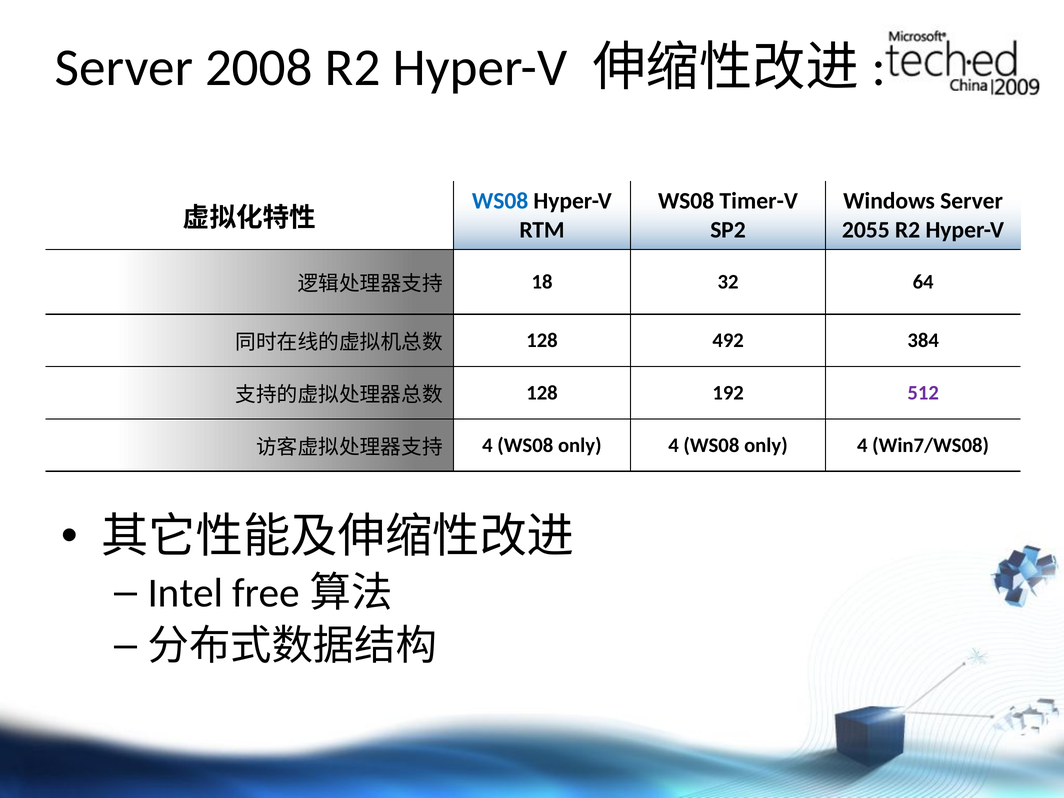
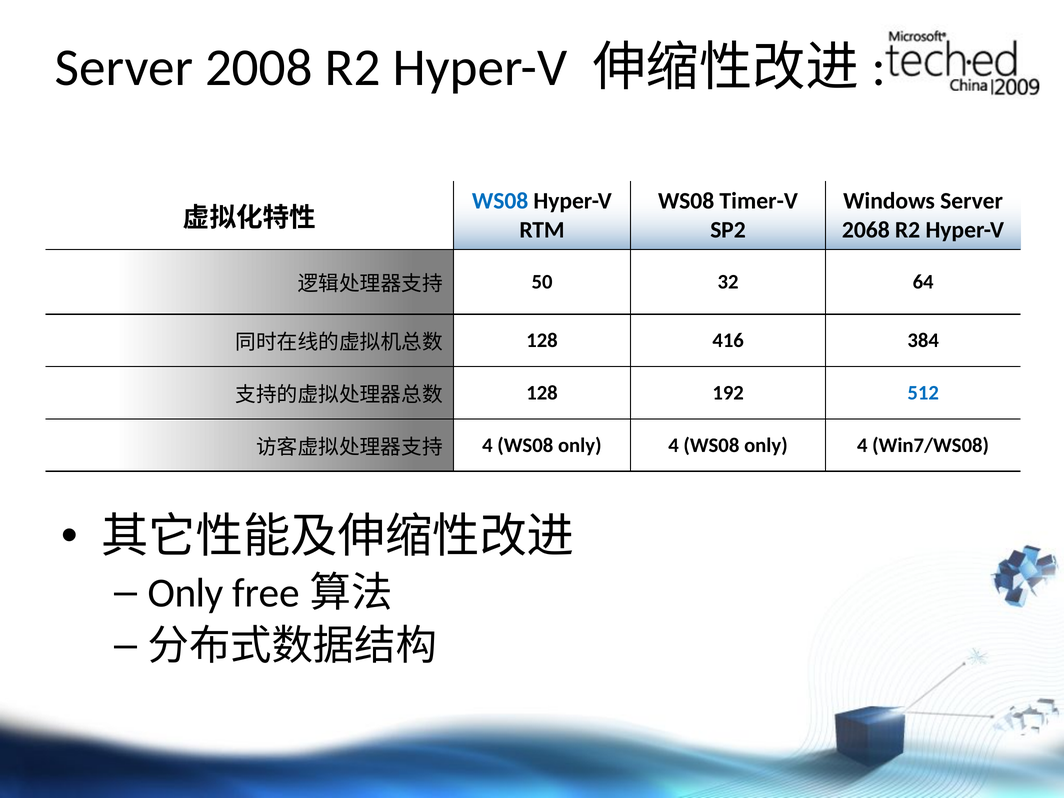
2055: 2055 -> 2068
18: 18 -> 50
492: 492 -> 416
512 colour: purple -> blue
Intel at (185, 593): Intel -> Only
